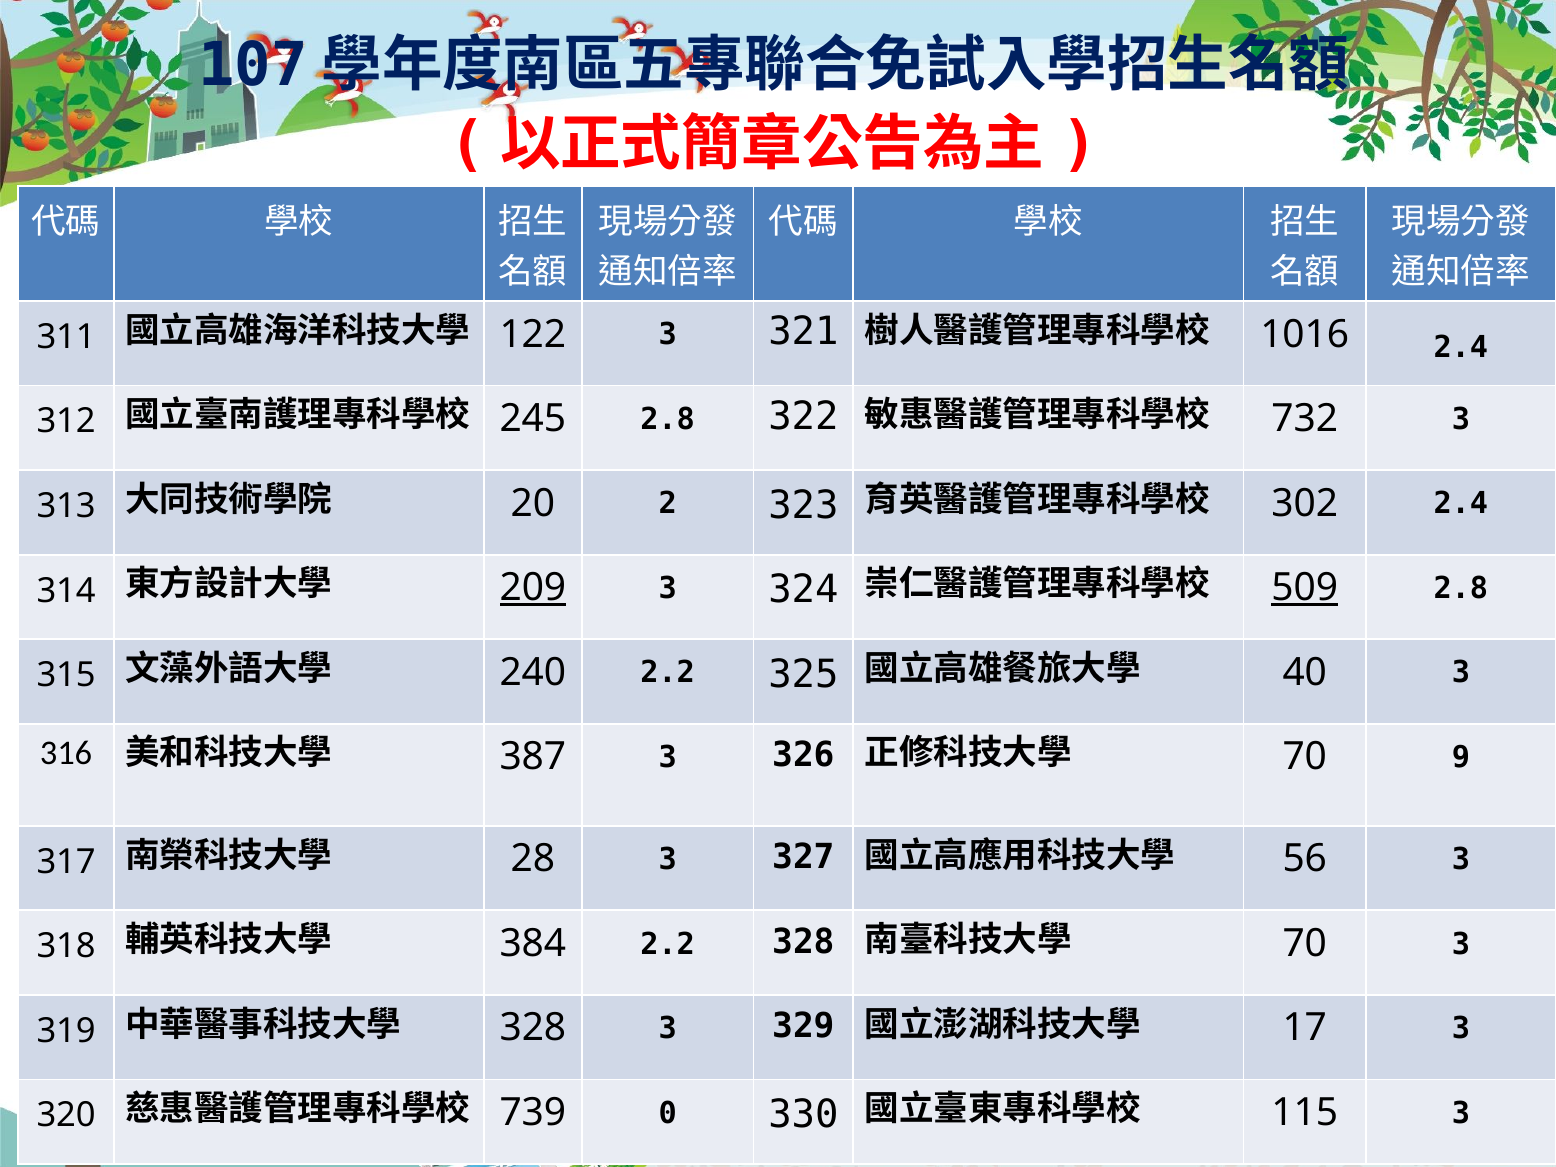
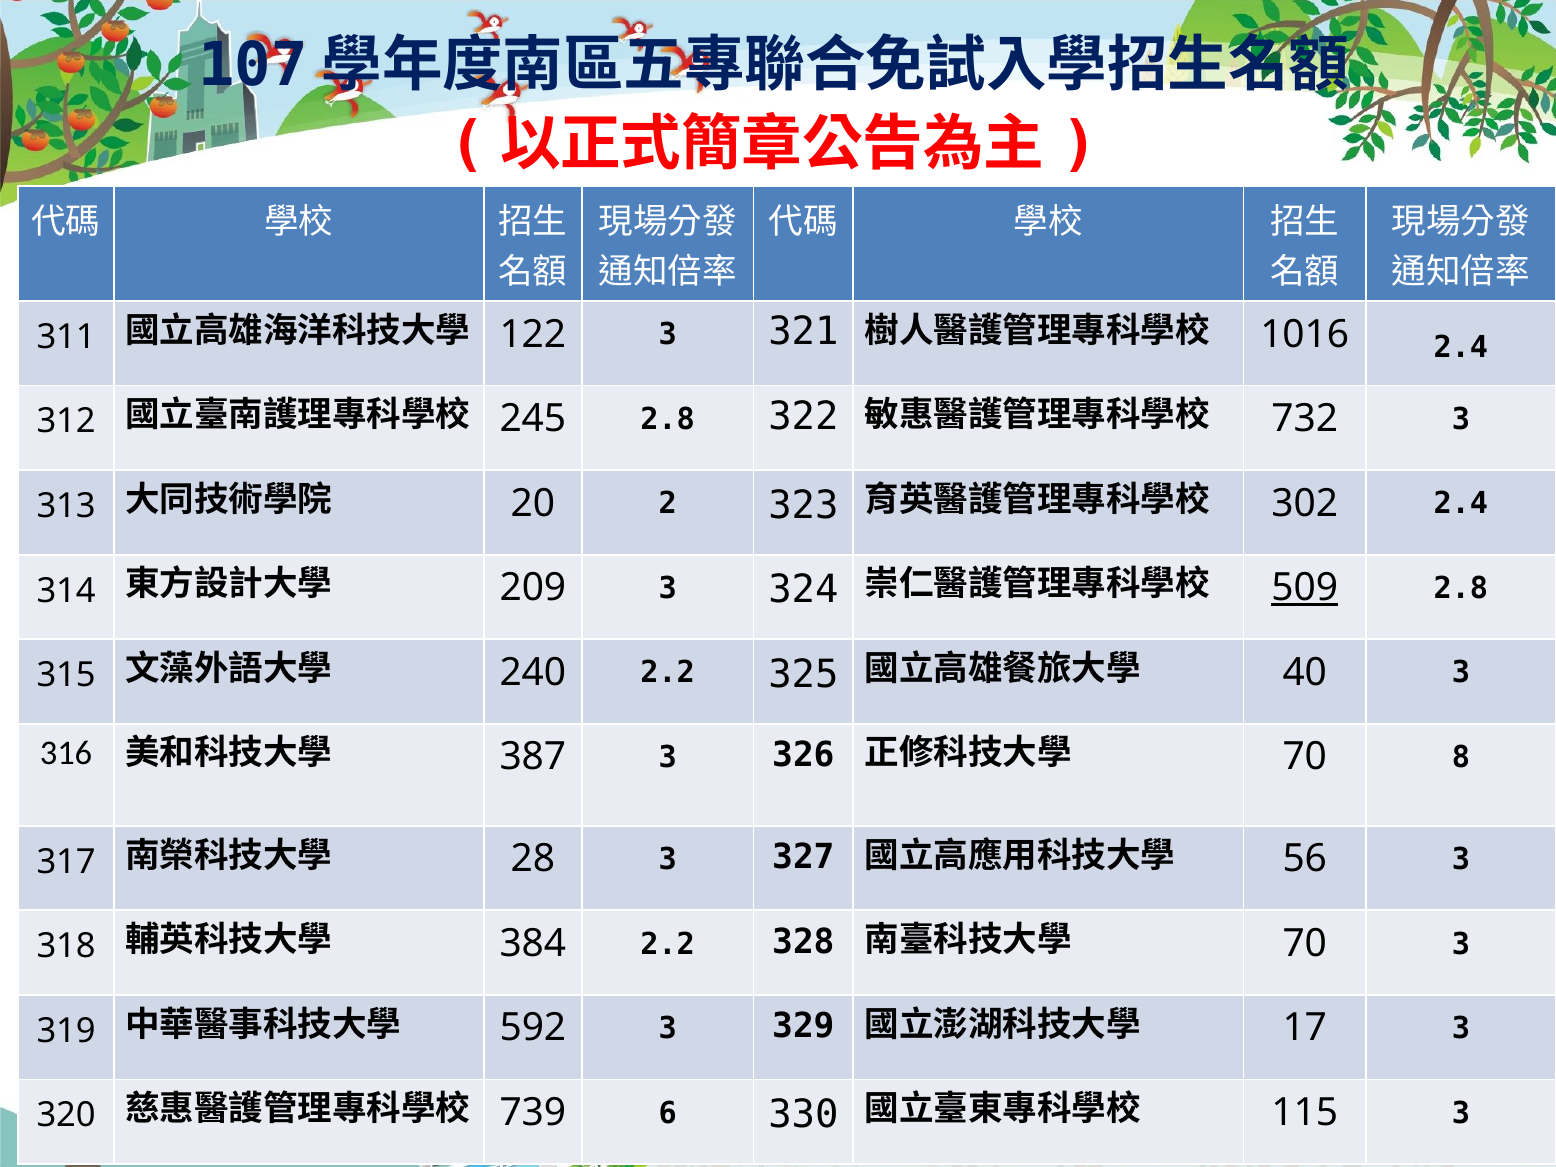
209 underline: present -> none
9: 9 -> 8
328 at (533, 1028): 328 -> 592
0: 0 -> 6
